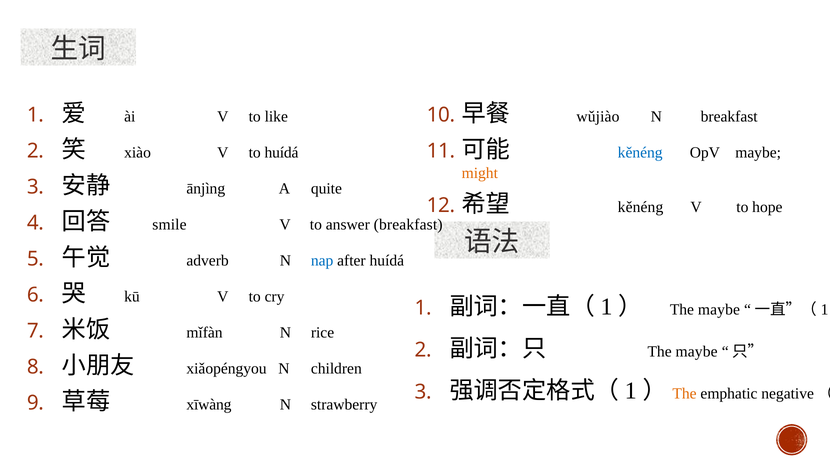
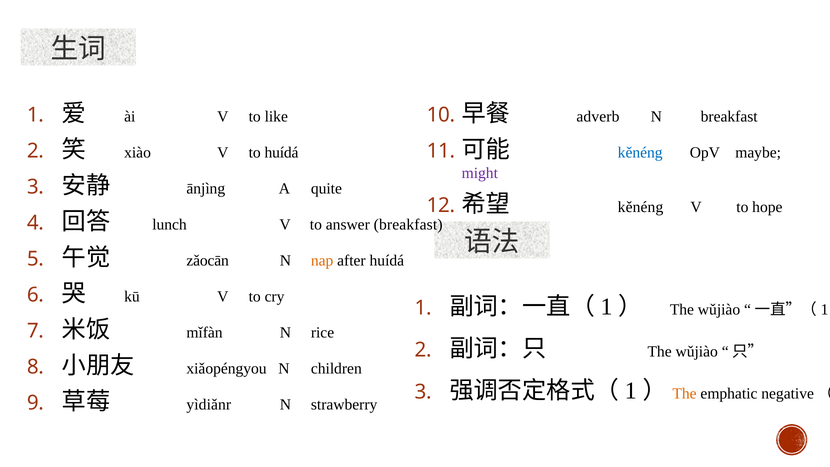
wǔjiào: wǔjiào -> adverb
might colour: orange -> purple
smile: smile -> lunch
adverb: adverb -> zǎocān
nap colour: blue -> orange
maybe at (719, 310): maybe -> wǔjiào
maybe at (697, 352): maybe -> wǔjiào
xīwàng: xīwàng -> yìdiǎnr
